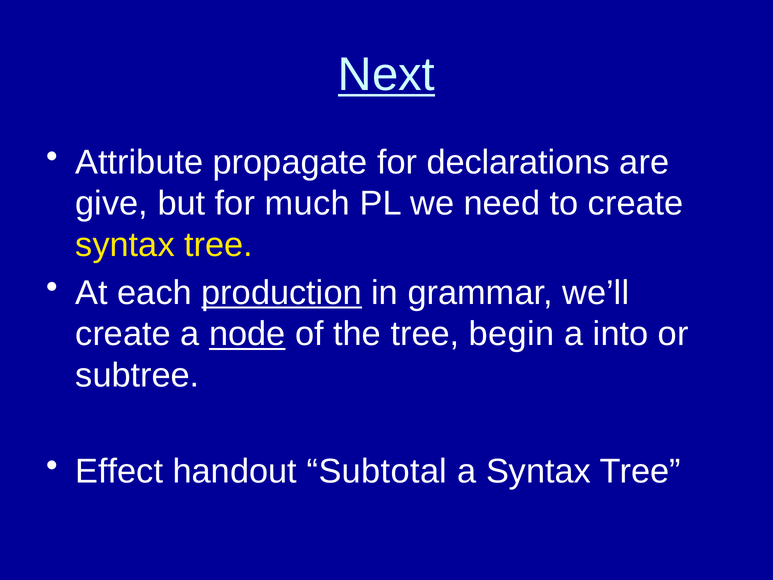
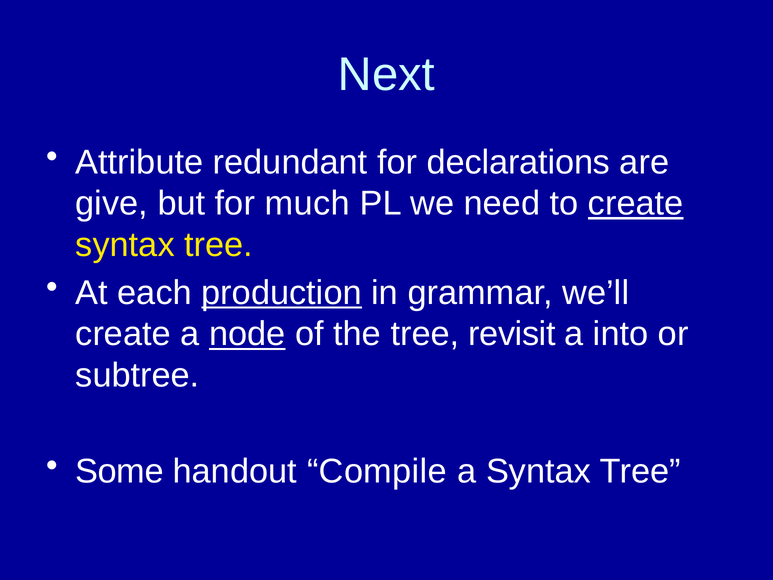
Next underline: present -> none
propagate: propagate -> redundant
create at (636, 203) underline: none -> present
begin: begin -> revisit
Effect: Effect -> Some
Subtotal: Subtotal -> Compile
